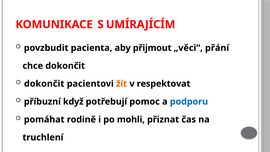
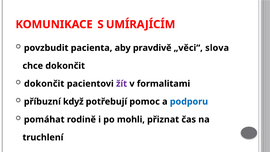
přijmout: přijmout -> pravdivě
přání: přání -> slova
žít colour: orange -> purple
respektovat: respektovat -> formalitami
